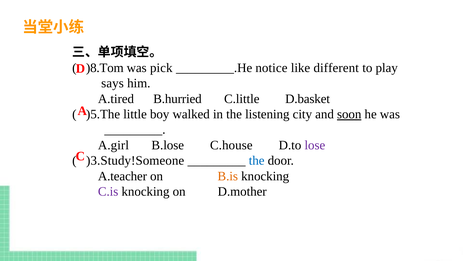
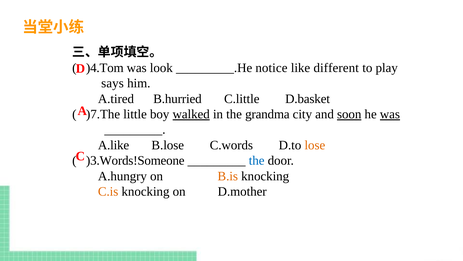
)8.Tom: )8.Tom -> )4.Tom
pick: pick -> look
)5.The: )5.The -> )7.The
walked underline: none -> present
listening: listening -> grandma
was at (390, 114) underline: none -> present
A.girl: A.girl -> A.like
C.house: C.house -> C.words
lose colour: purple -> orange
)3.Study!Someone: )3.Study!Someone -> )3.Words!Someone
A.teacher: A.teacher -> A.hungry
C.is colour: purple -> orange
